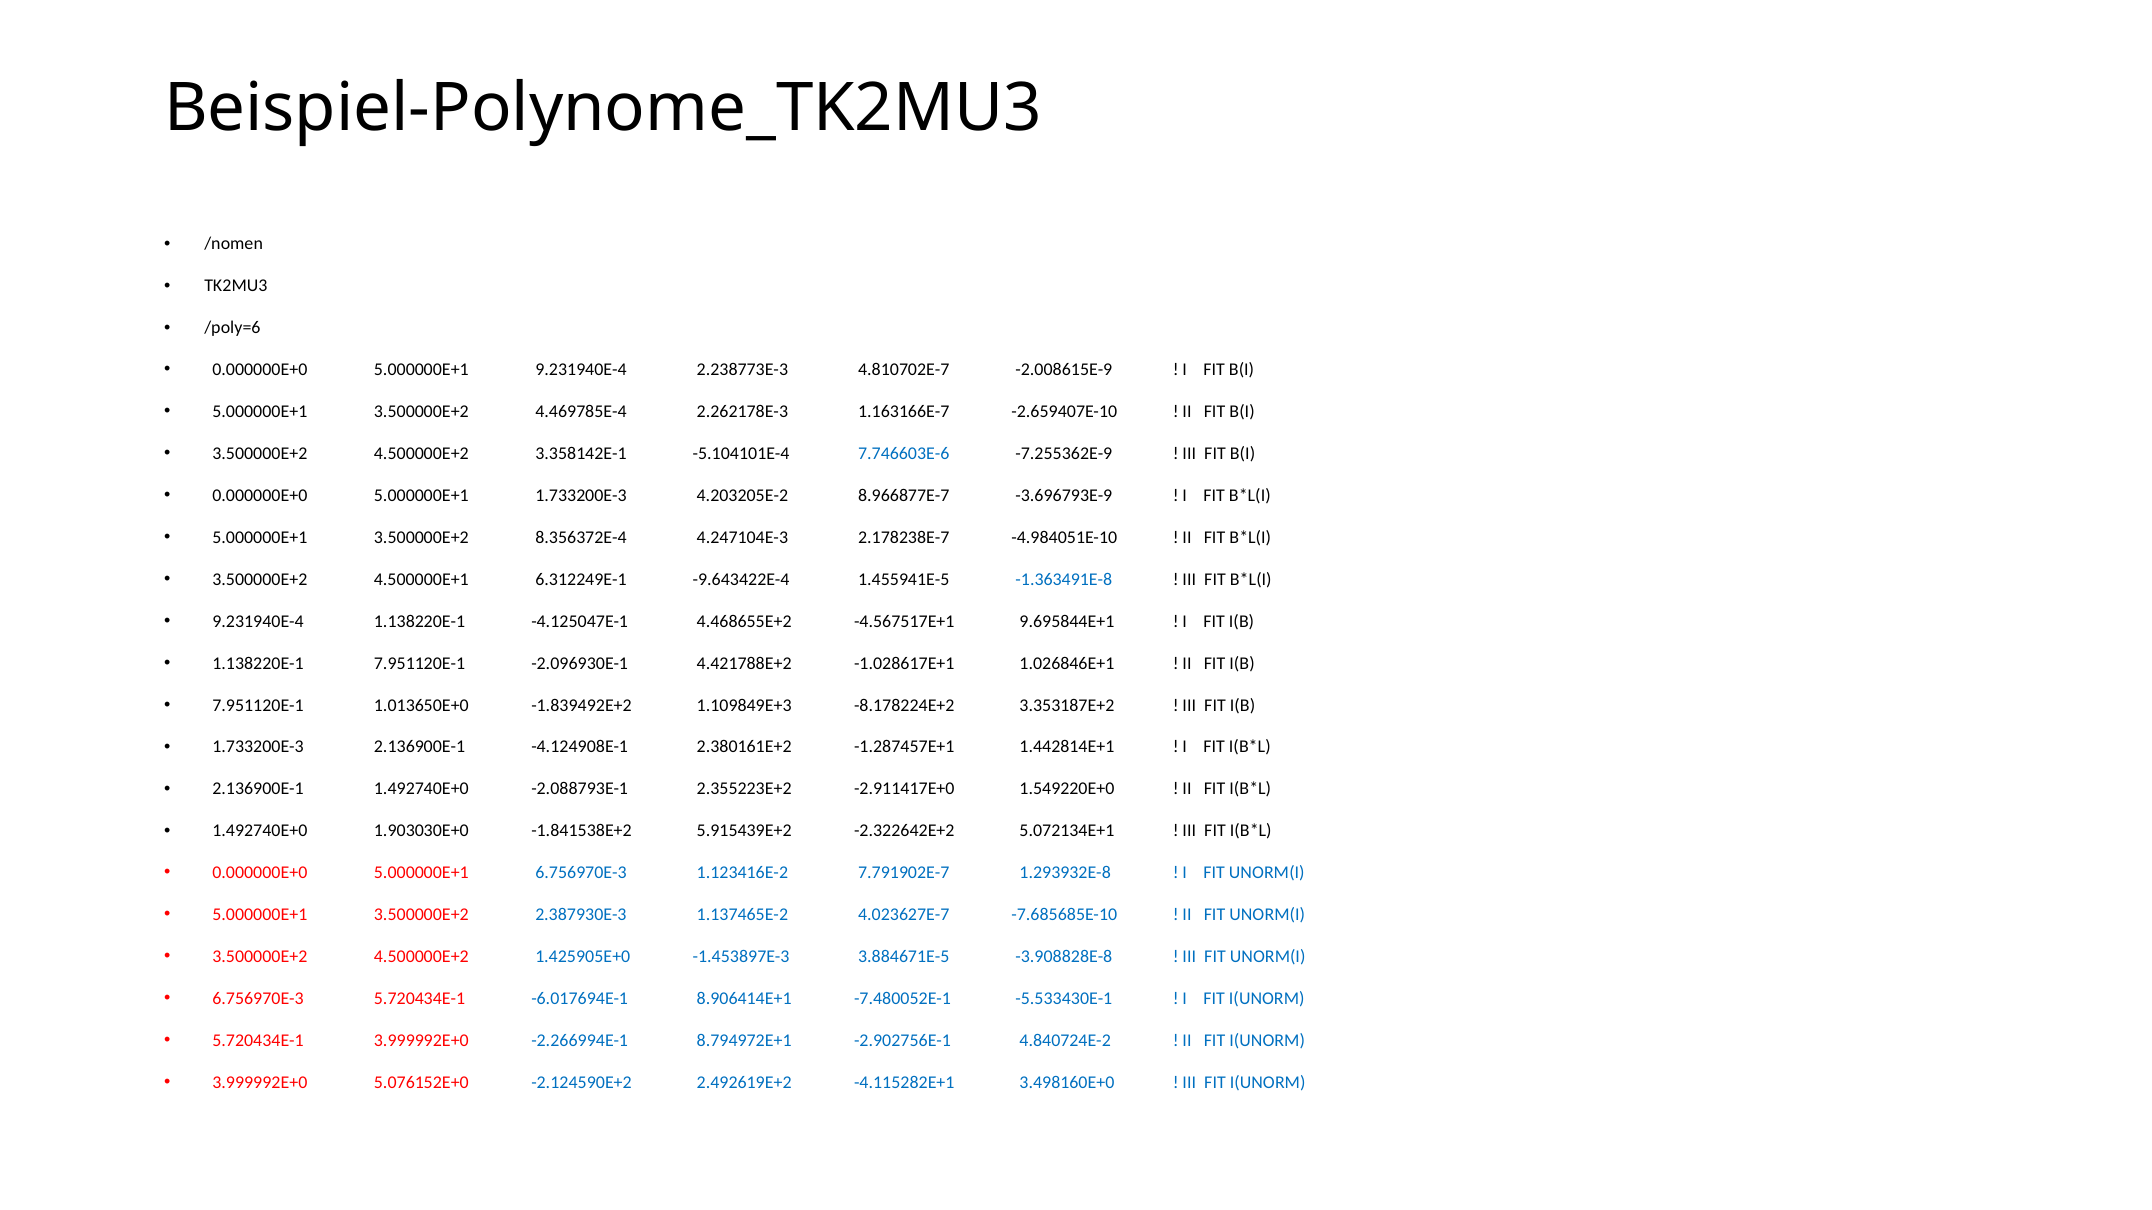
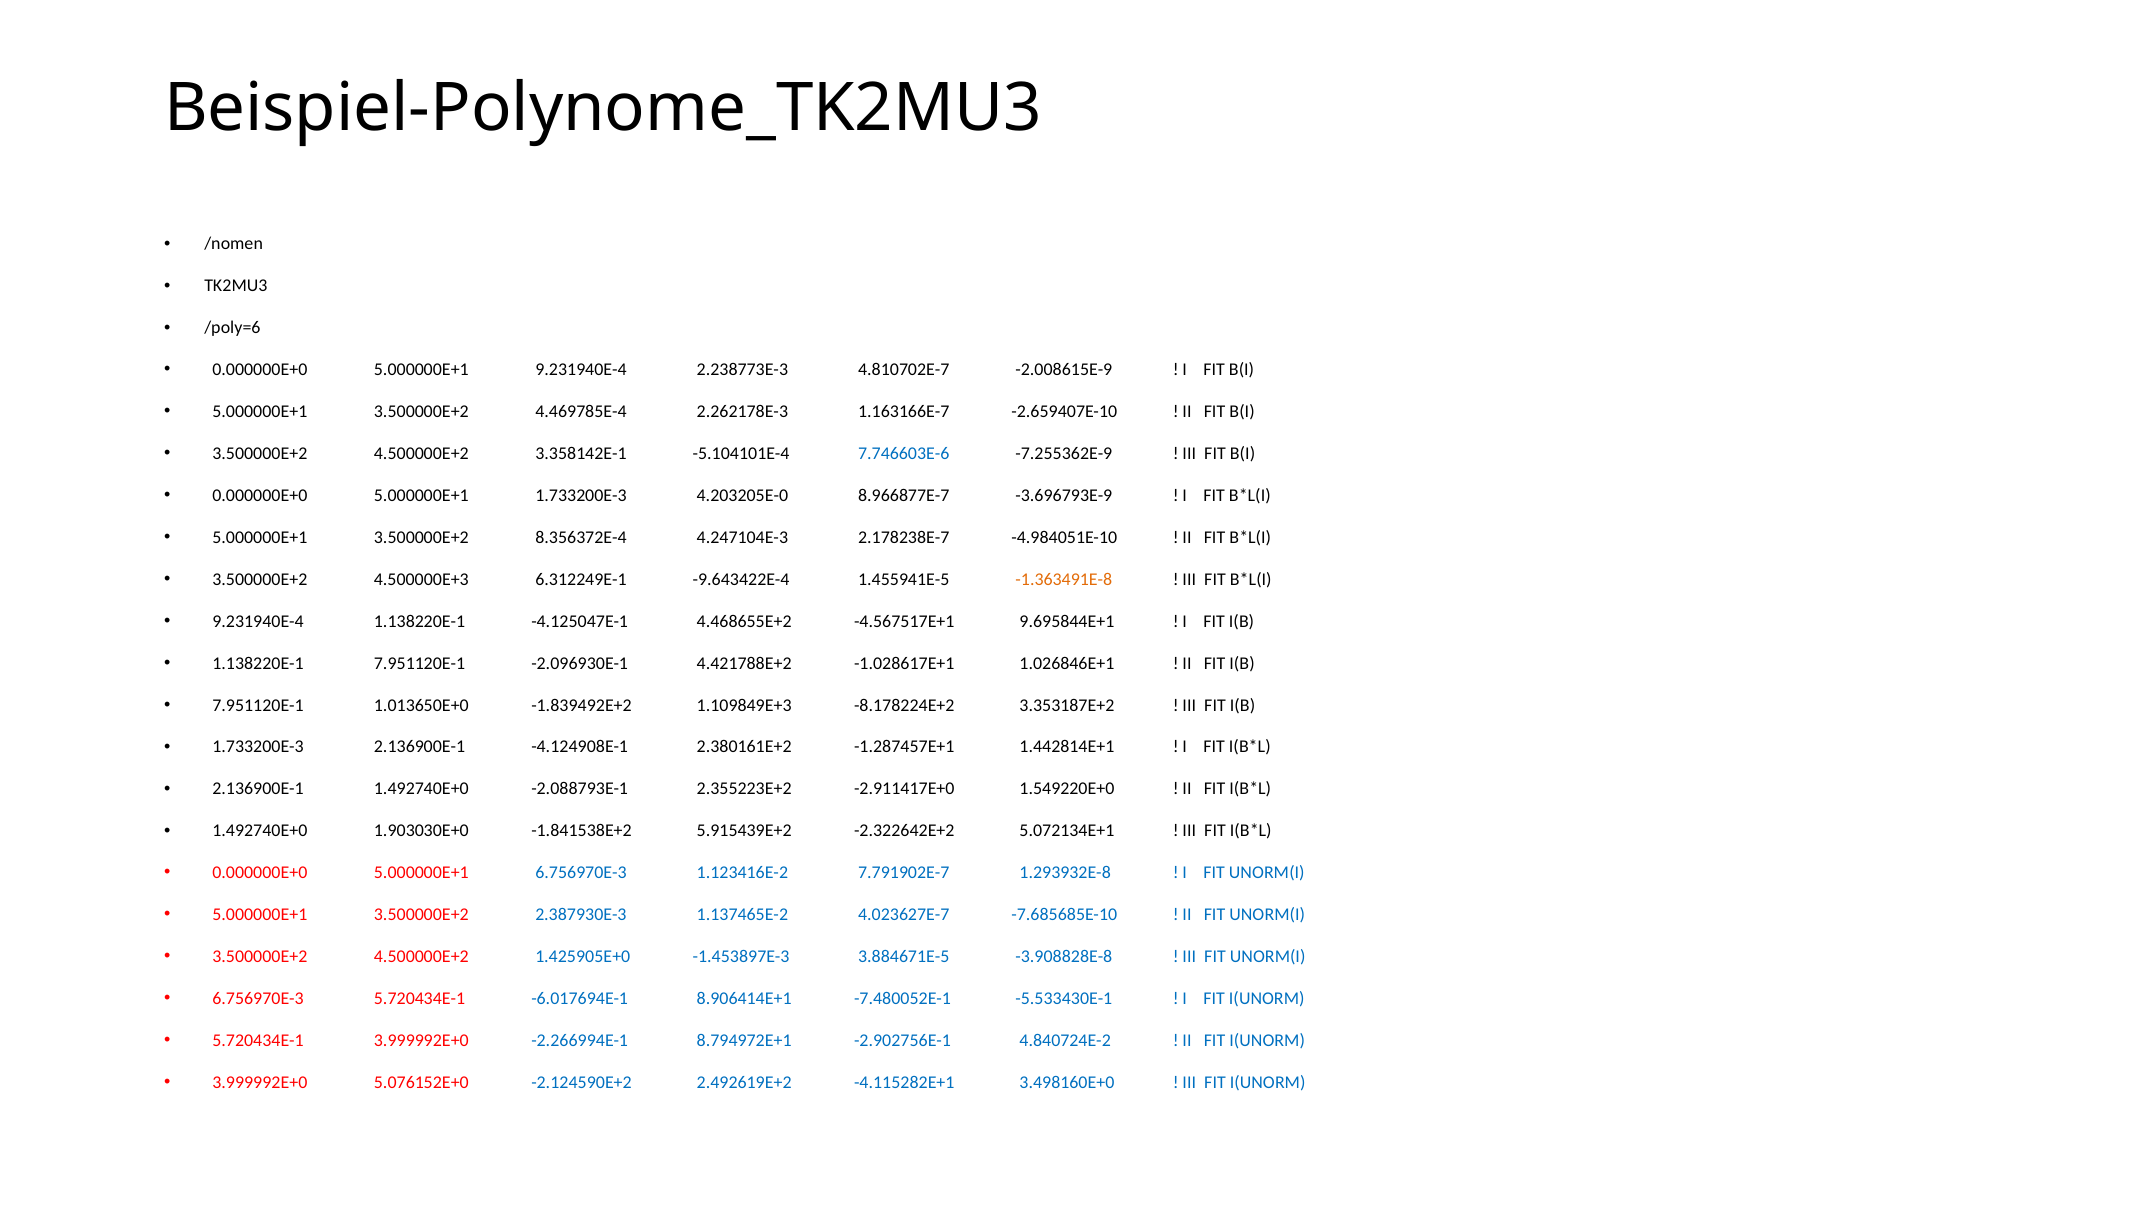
4.203205E-2: 4.203205E-2 -> 4.203205E-0
4.500000E+1: 4.500000E+1 -> 4.500000E+3
-1.363491E-8 colour: blue -> orange
